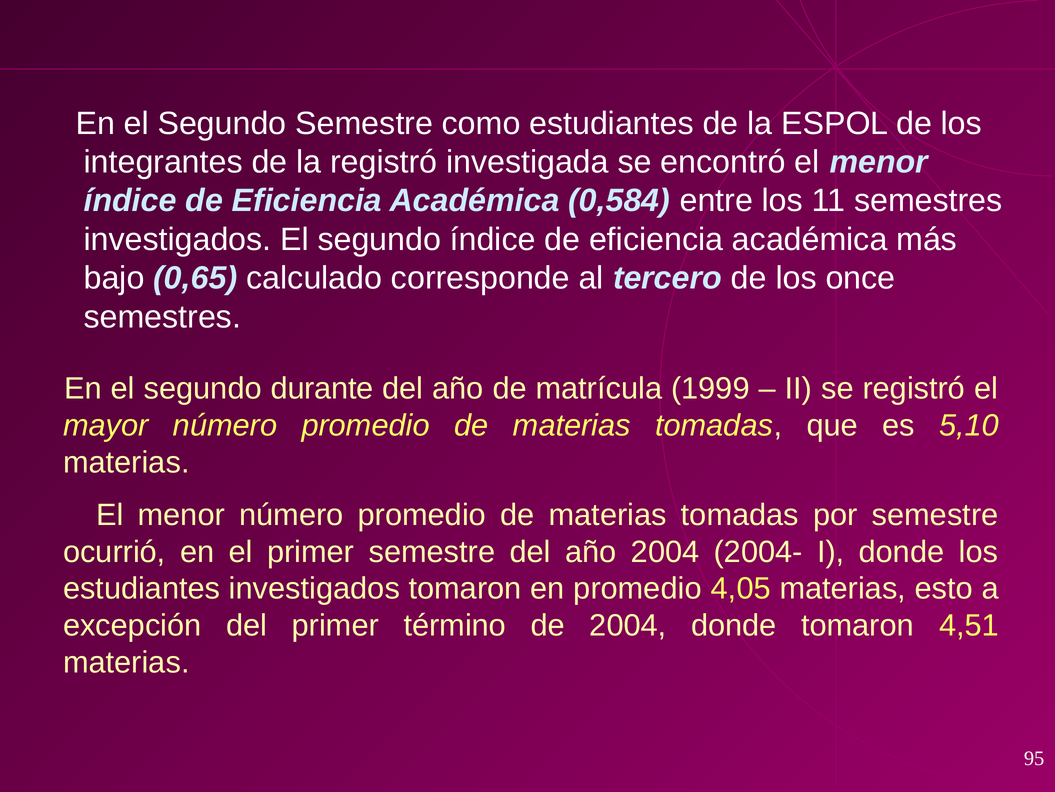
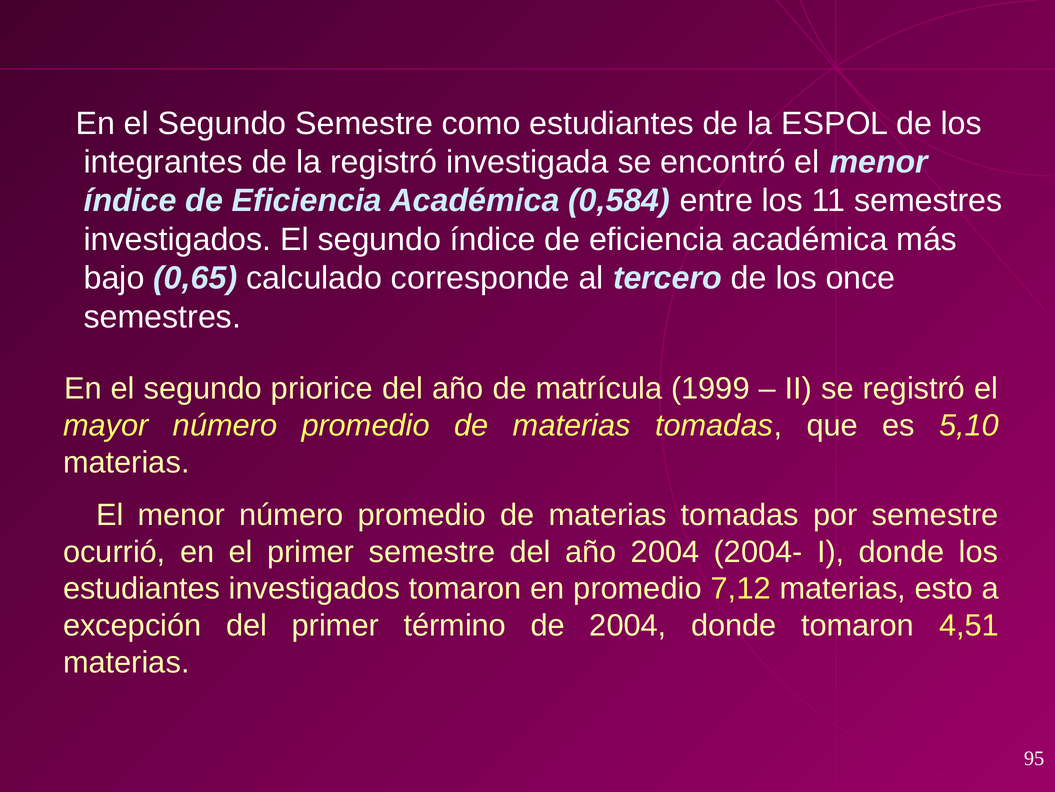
durante: durante -> priorice
4,05: 4,05 -> 7,12
